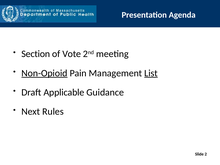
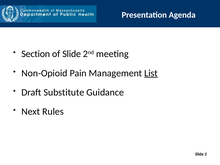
of Vote: Vote -> Slide
Non-Opioid underline: present -> none
Applicable: Applicable -> Substitute
